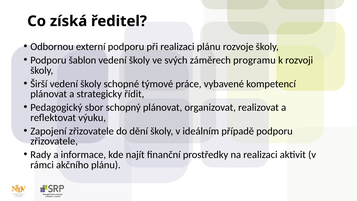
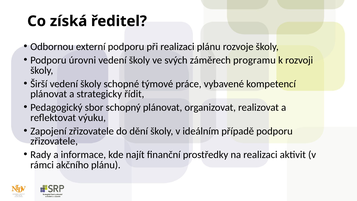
šablon: šablon -> úrovni
